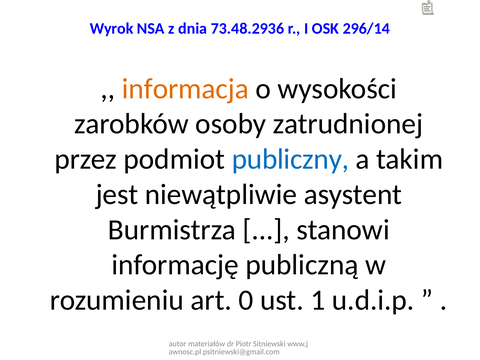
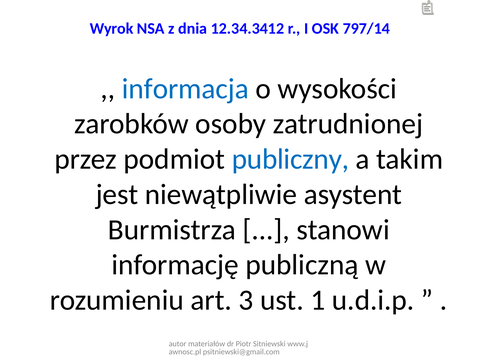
73.48.2936: 73.48.2936 -> 12.34.3412
296/14: 296/14 -> 797/14
informacja colour: orange -> blue
0: 0 -> 3
